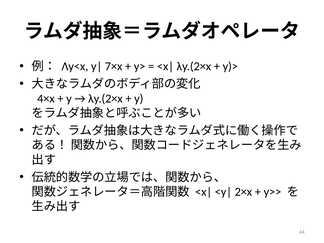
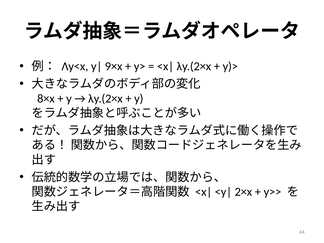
7×x: 7×x -> 9×x
4×x: 4×x -> 8×x
